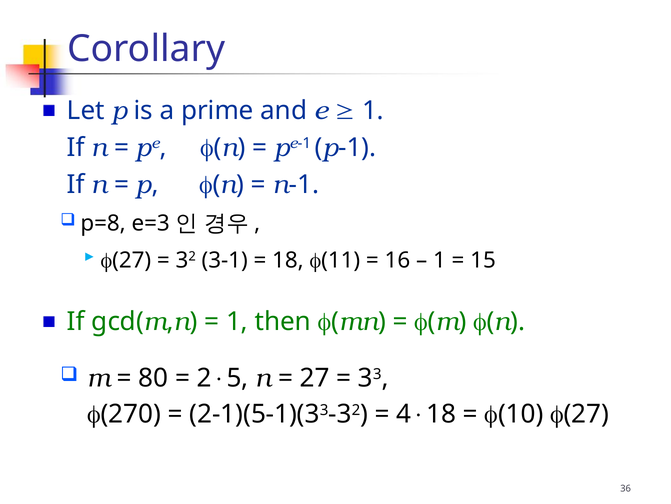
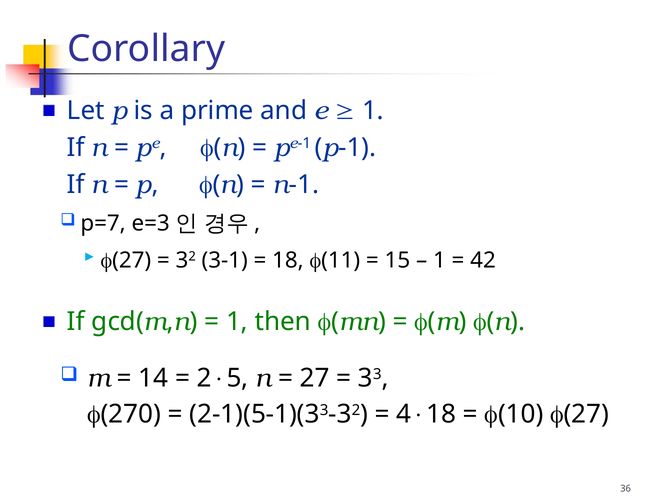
p=8: p=8 -> p=7
16: 16 -> 15
15: 15 -> 42
80: 80 -> 14
